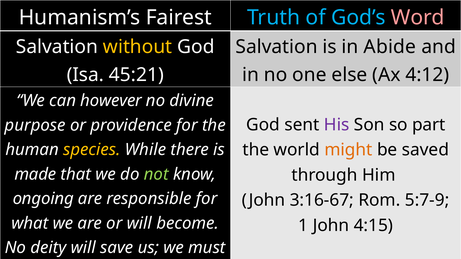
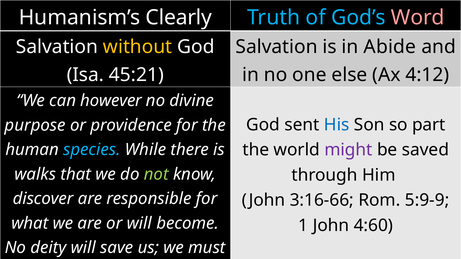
Fairest: Fairest -> Clearly
His colour: purple -> blue
species colour: yellow -> light blue
might colour: orange -> purple
made: made -> walks
ongoing: ongoing -> discover
3:16-67: 3:16-67 -> 3:16-66
5:7-9: 5:7-9 -> 5:9-9
4:15: 4:15 -> 4:60
